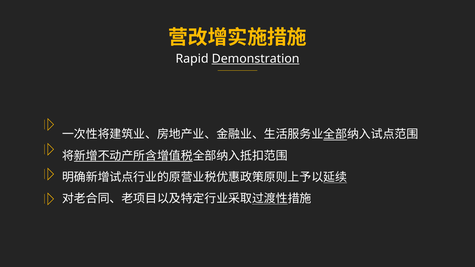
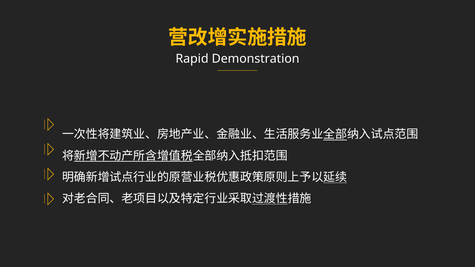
Demonstration underline: present -> none
